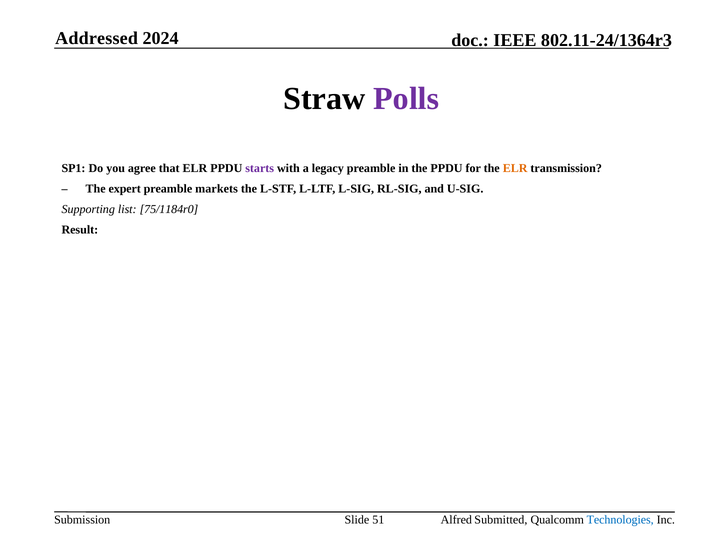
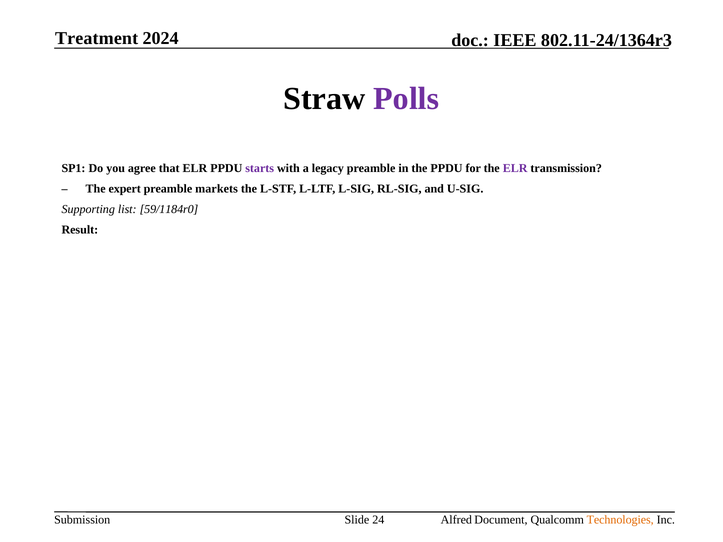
Addressed: Addressed -> Treatment
ELR at (515, 168) colour: orange -> purple
75/1184r0: 75/1184r0 -> 59/1184r0
51: 51 -> 24
Submitted: Submitted -> Document
Technologies colour: blue -> orange
